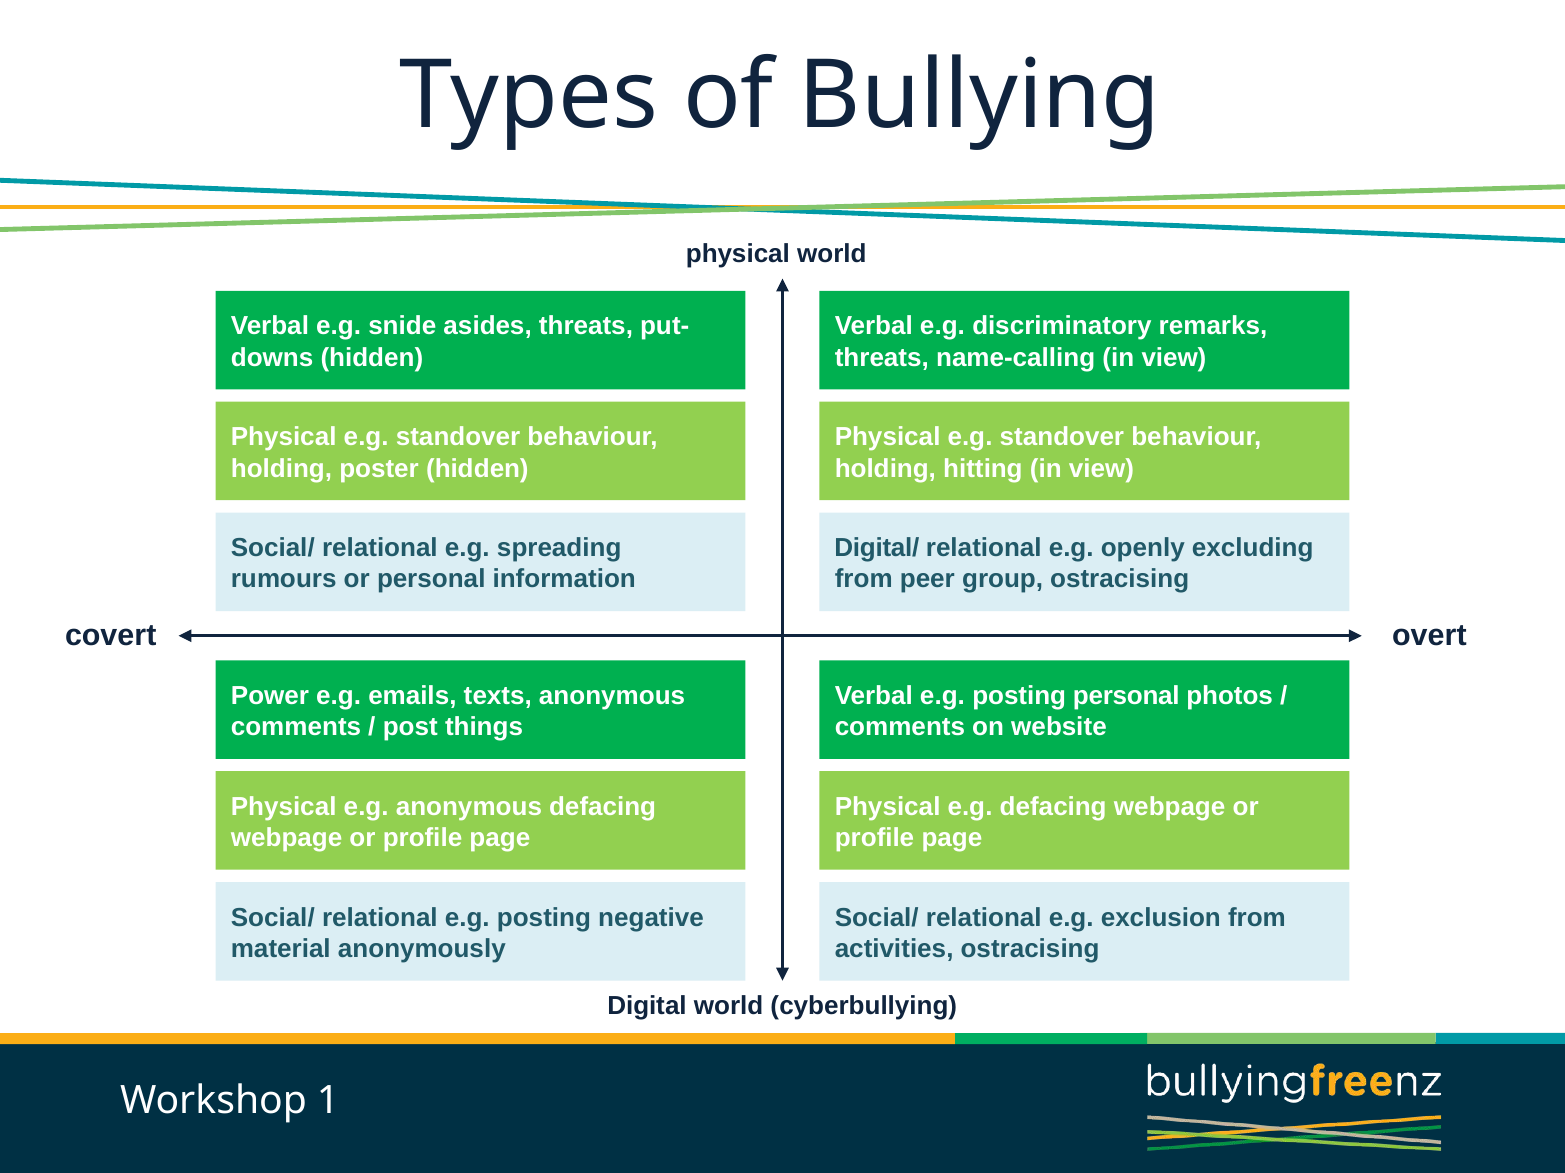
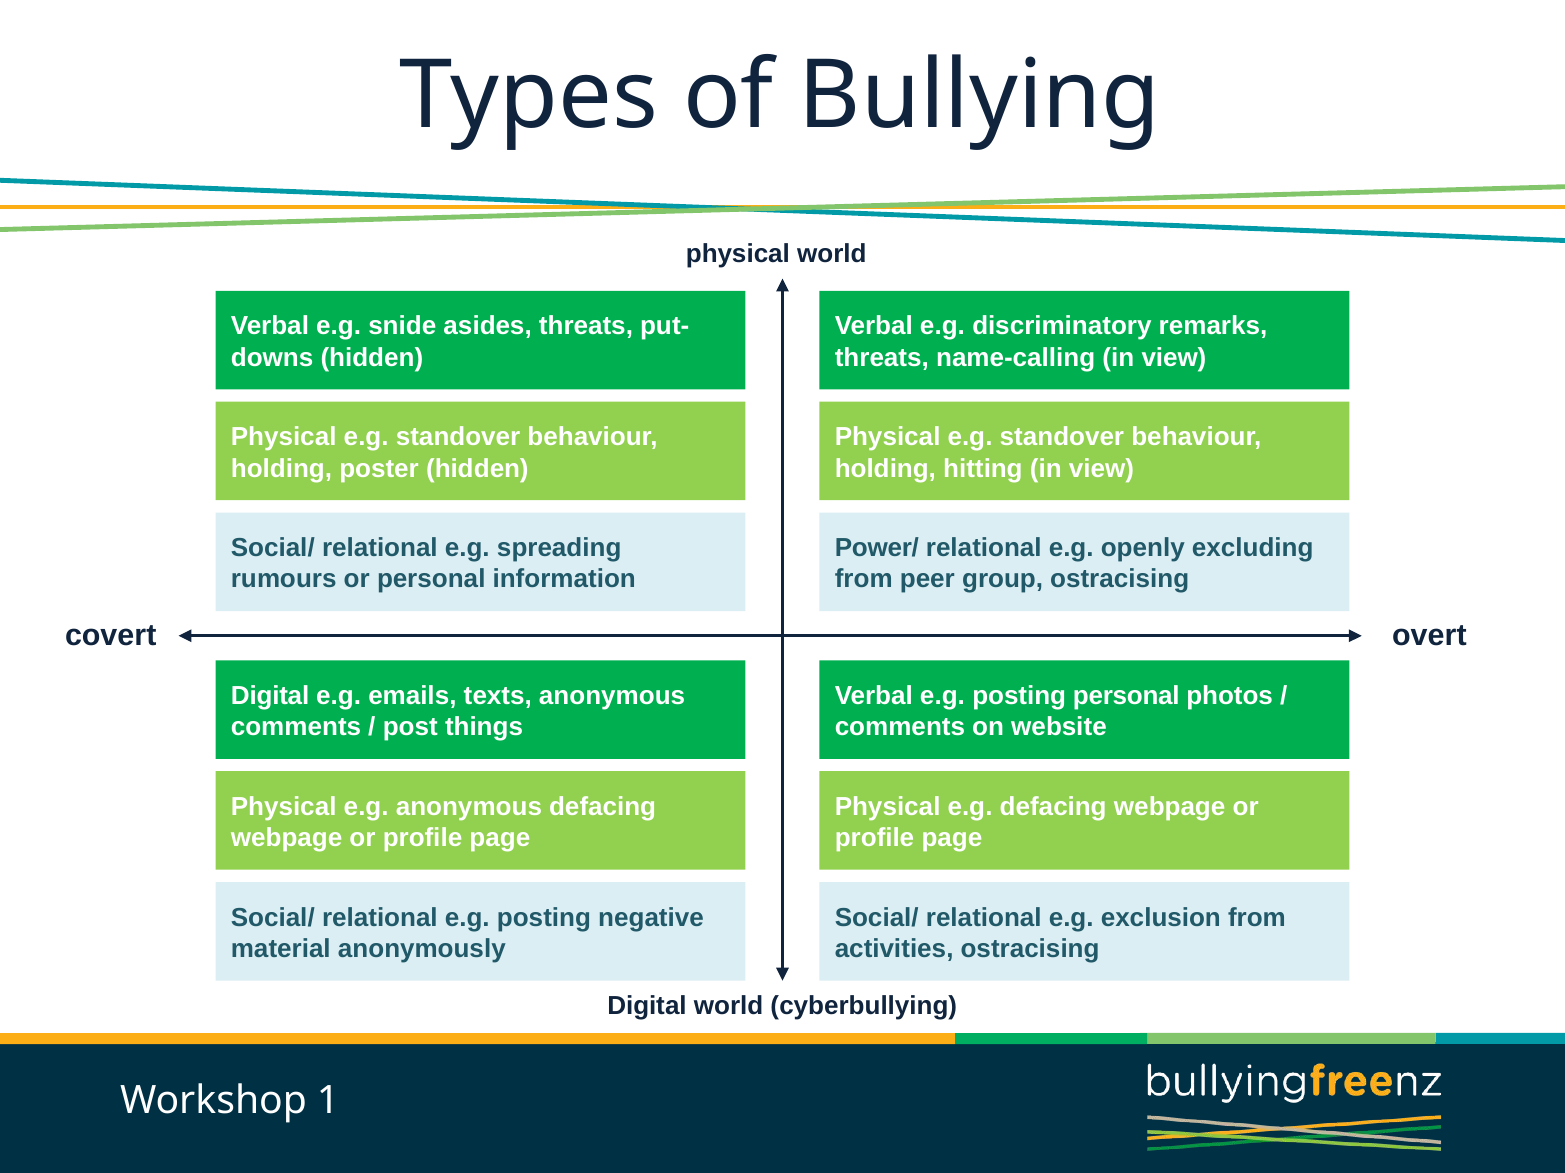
Digital/: Digital/ -> Power/
Power at (270, 696): Power -> Digital
